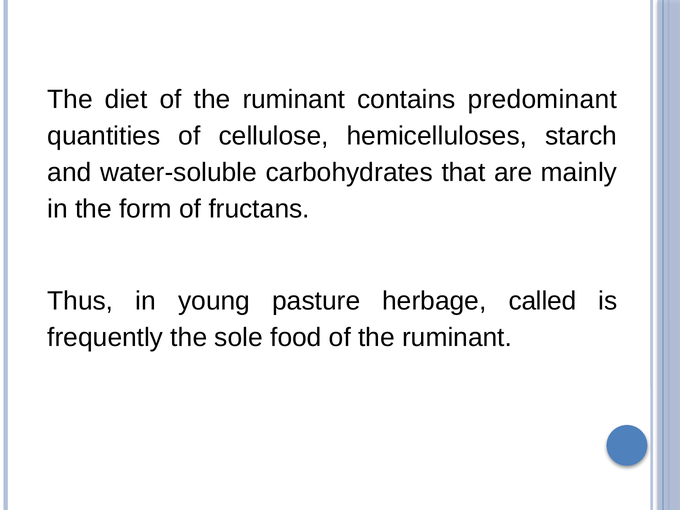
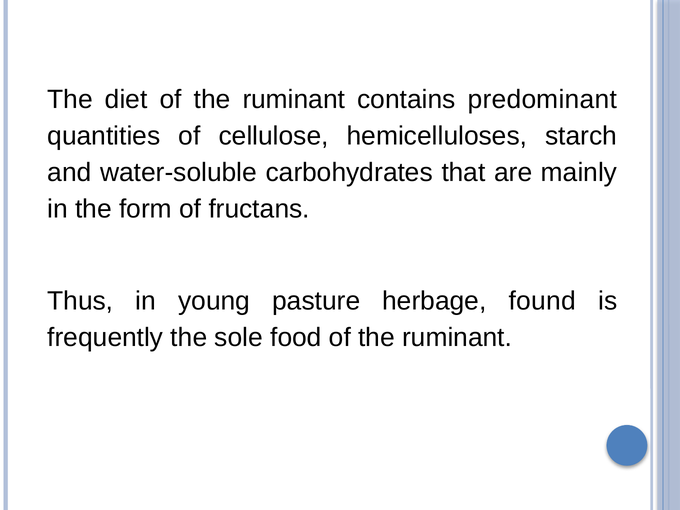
called: called -> found
